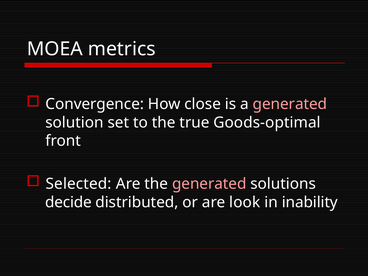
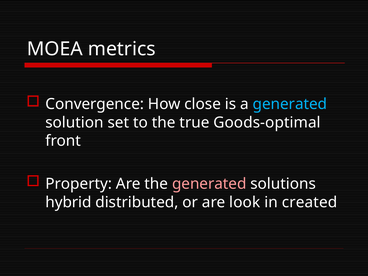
generated at (290, 104) colour: pink -> light blue
Selected: Selected -> Property
decide: decide -> hybrid
inability: inability -> created
